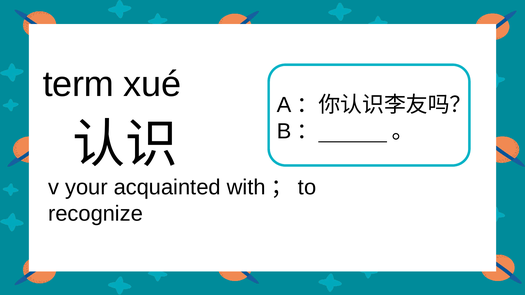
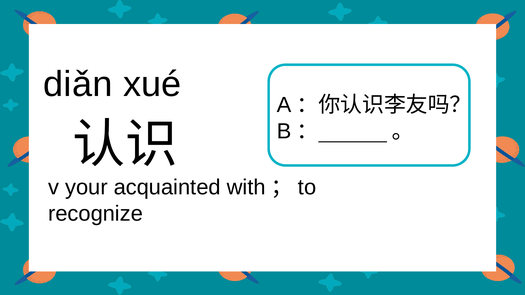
term: term -> diǎn
